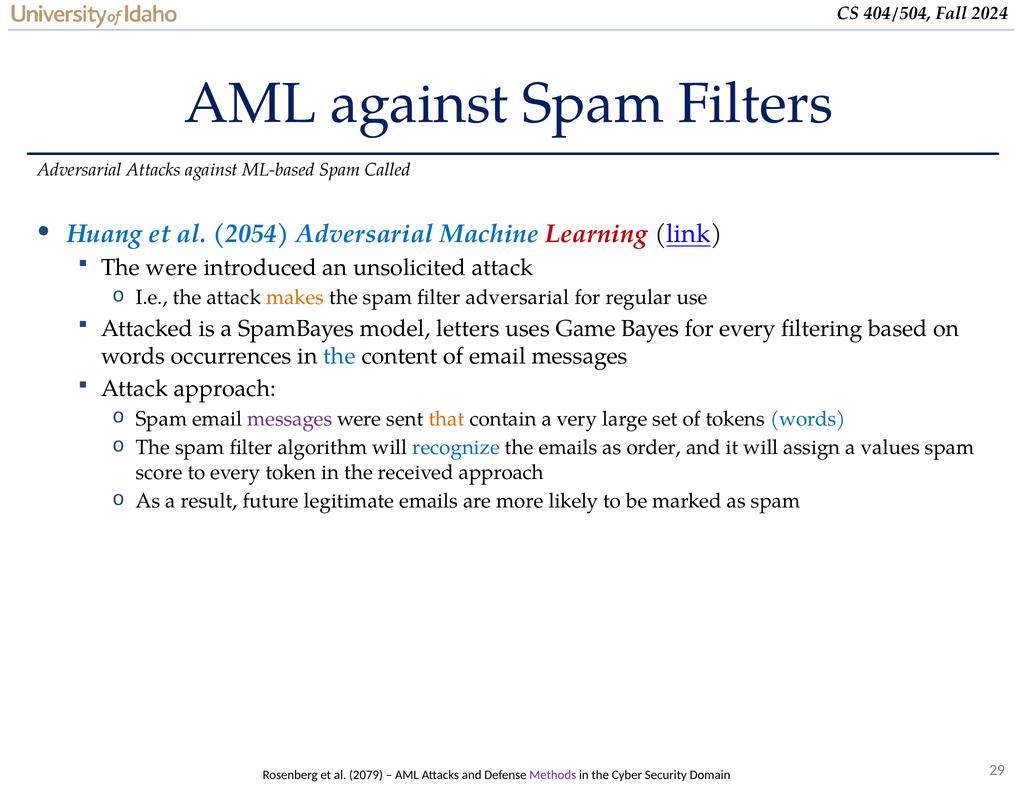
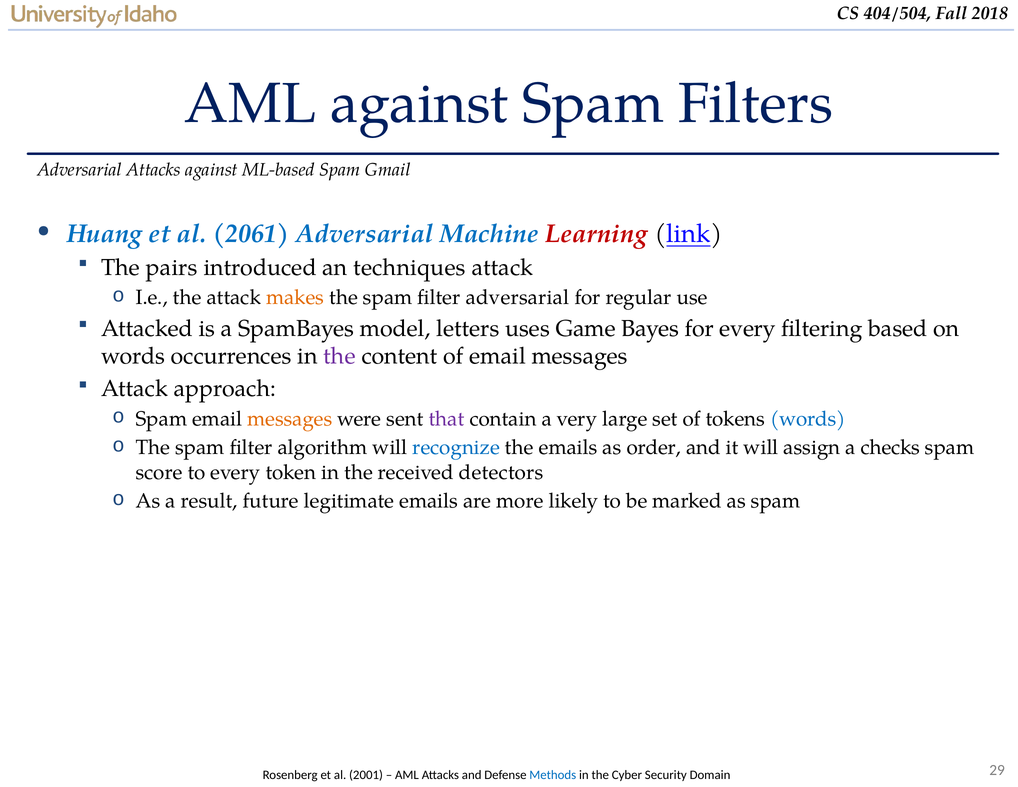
2024: 2024 -> 2018
Called: Called -> Gmail
2054: 2054 -> 2061
The were: were -> pairs
unsolicited: unsolicited -> techniques
the at (339, 356) colour: blue -> purple
messages at (290, 419) colour: purple -> orange
that colour: orange -> purple
values: values -> checks
received approach: approach -> detectors
2079: 2079 -> 2001
Methods colour: purple -> blue
